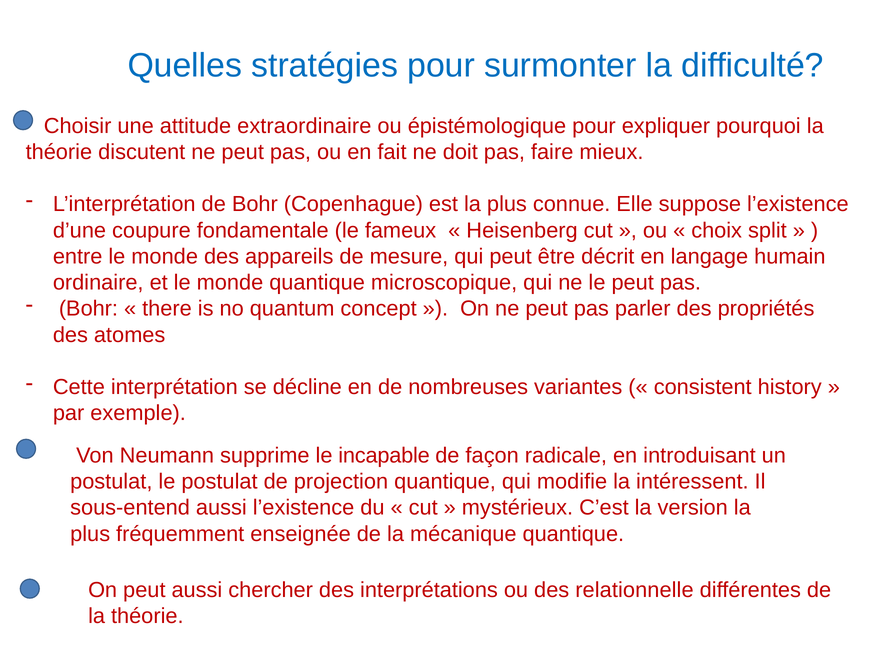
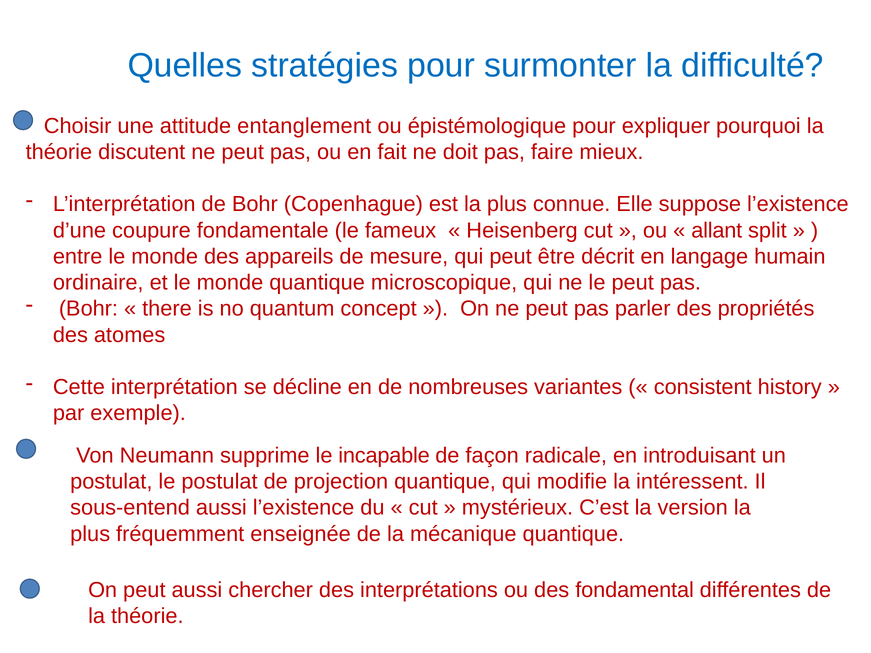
extraordinaire: extraordinaire -> entanglement
choix: choix -> allant
relationnelle: relationnelle -> fondamental
